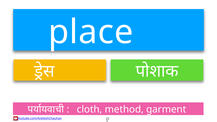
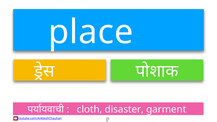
method: method -> disaster
